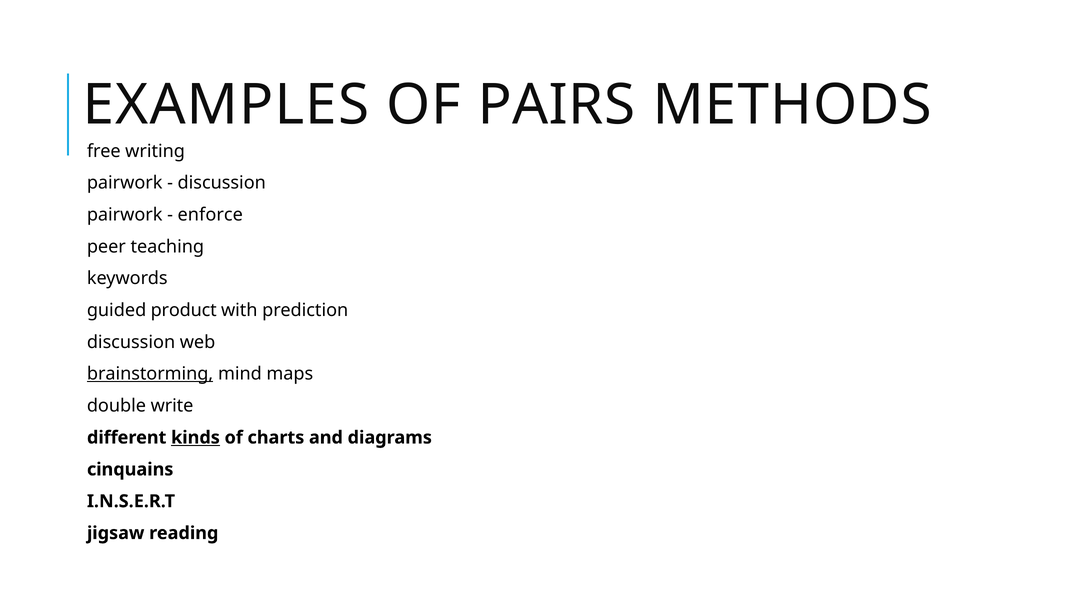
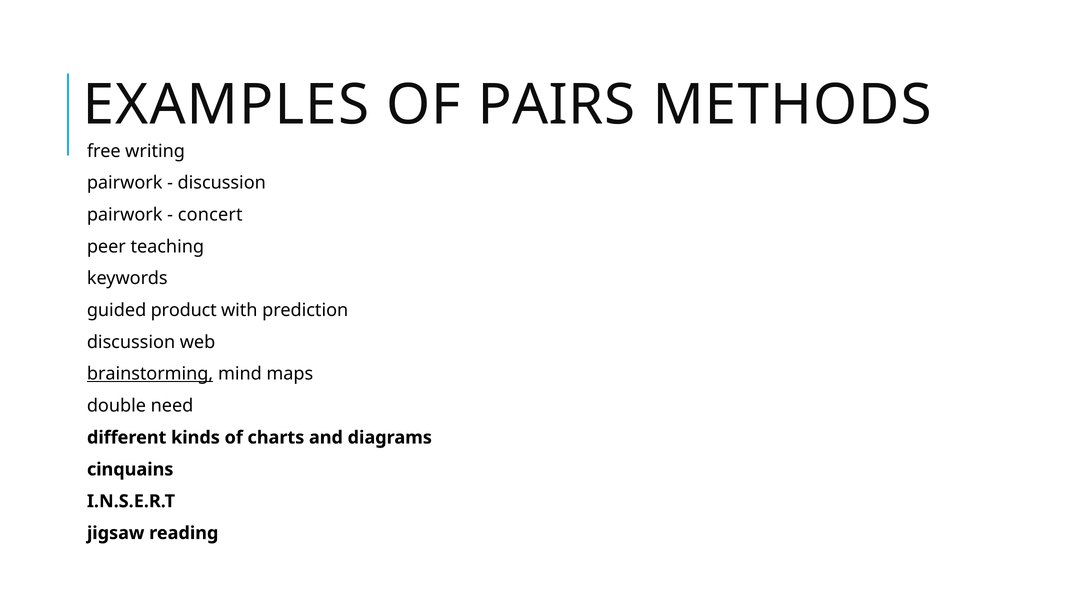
enforce: enforce -> concert
write: write -> need
kinds underline: present -> none
